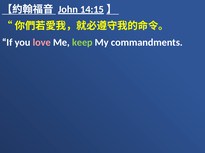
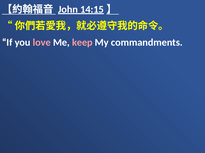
keep colour: light green -> pink
